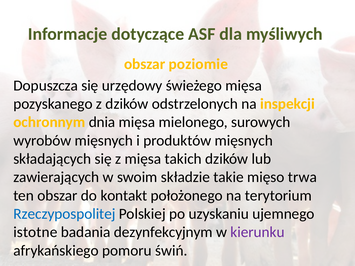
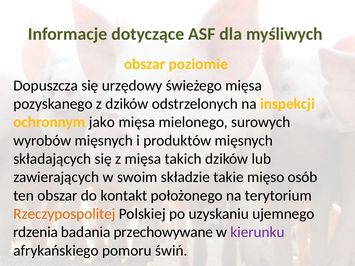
dnia: dnia -> jako
trwa: trwa -> osób
Rzeczypospolitej colour: blue -> orange
istotne: istotne -> rdzenia
dezynfekcyjnym: dezynfekcyjnym -> przechowywane
